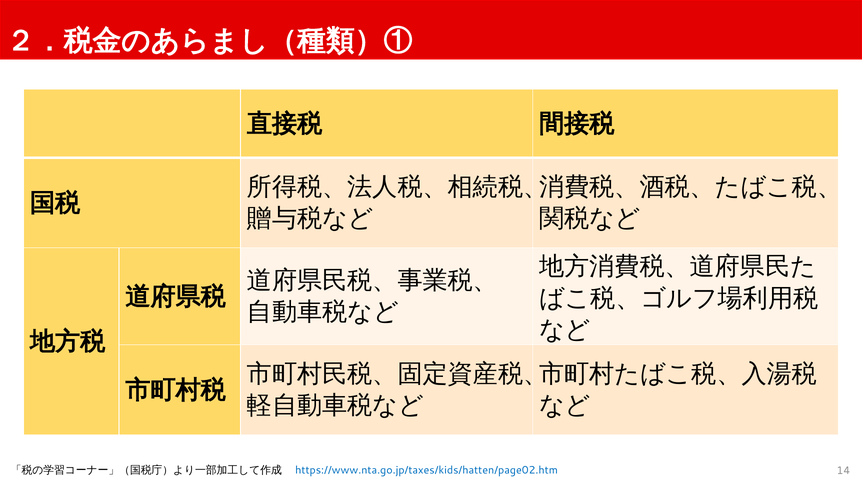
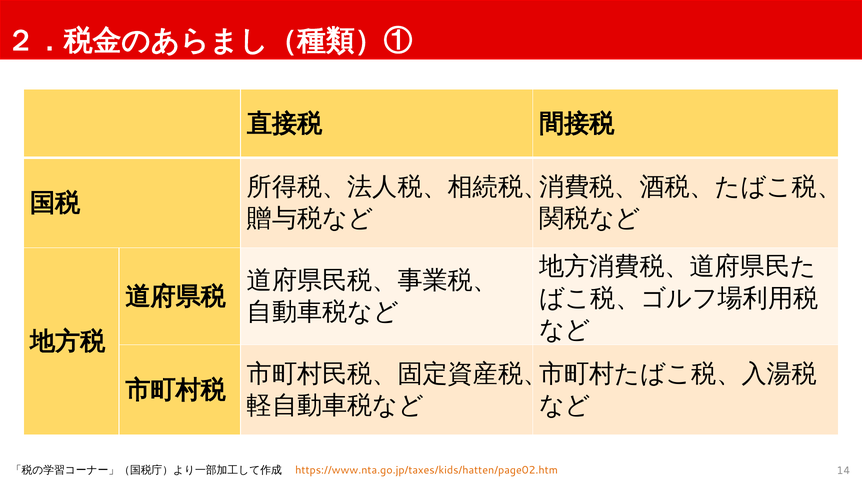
https://www.nta.go.jp/taxes/kids/hatten/page02.htm colour: blue -> orange
